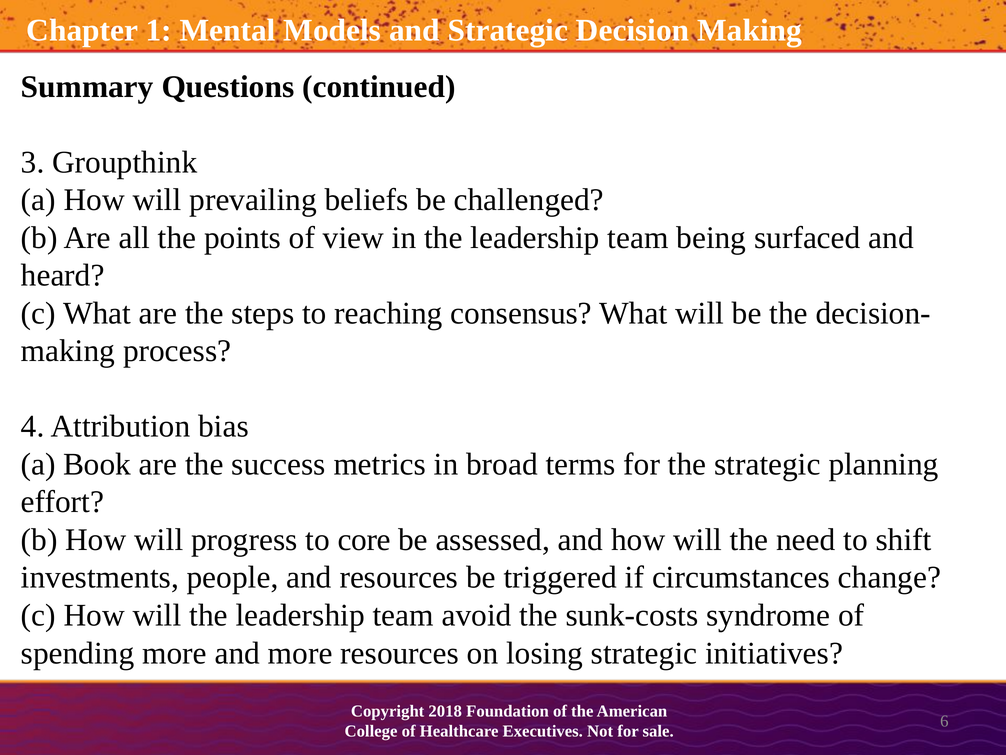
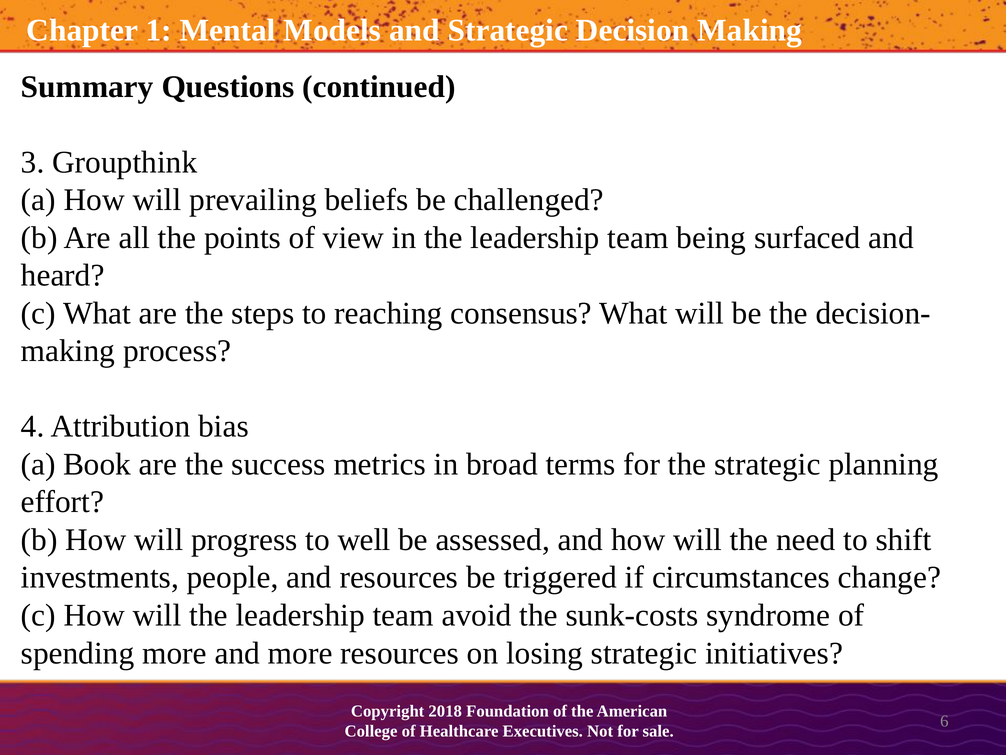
core: core -> well
